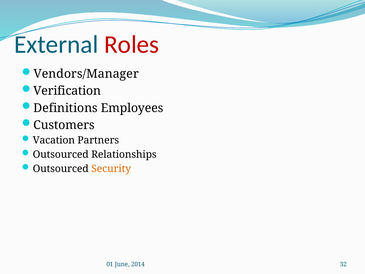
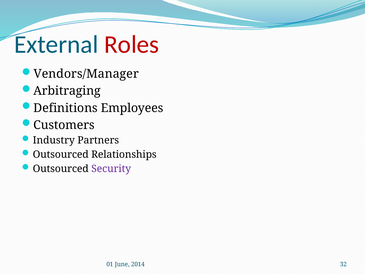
Verification: Verification -> Arbitraging
Vacation: Vacation -> Industry
Security colour: orange -> purple
